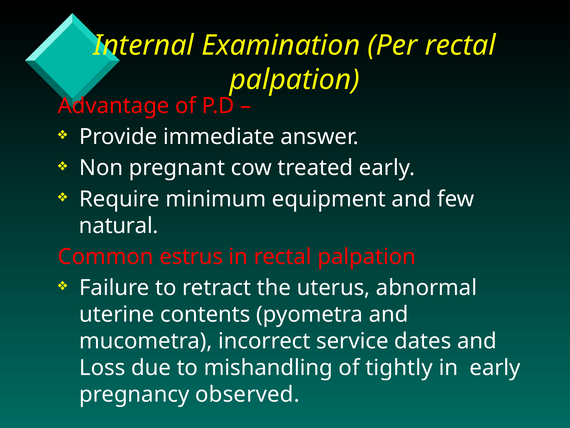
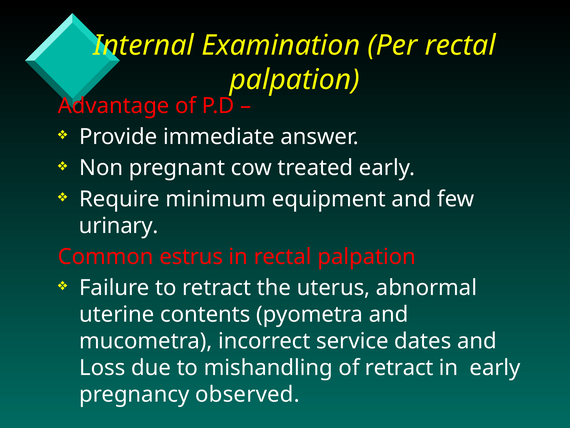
natural: natural -> urinary
of tightly: tightly -> retract
